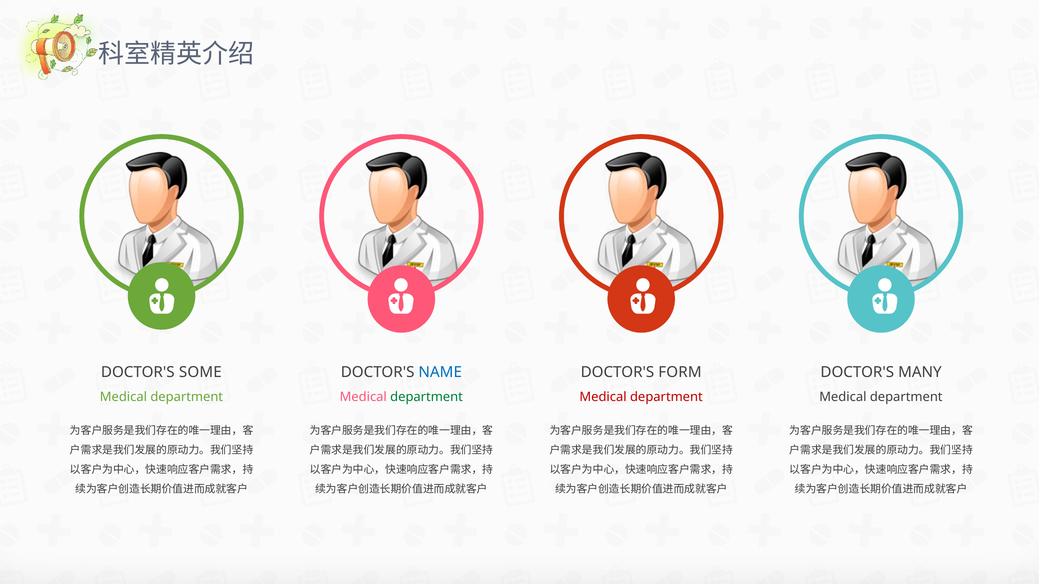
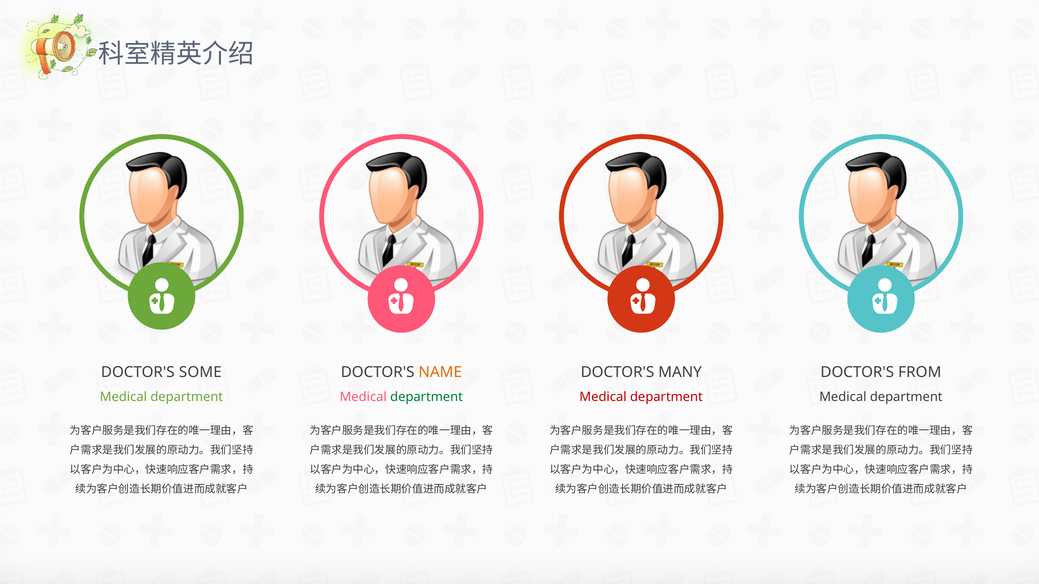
NAME colour: blue -> orange
FORM: FORM -> MANY
MANY: MANY -> FROM
